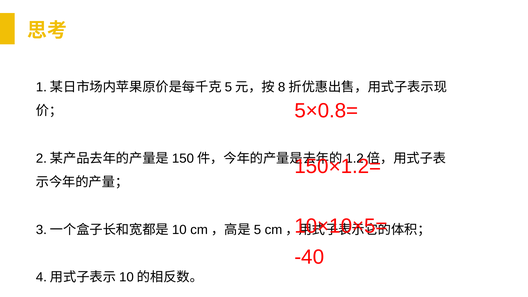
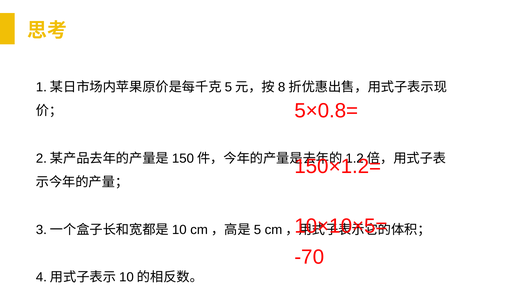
-40: -40 -> -70
